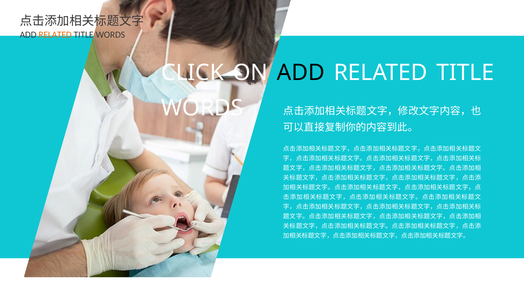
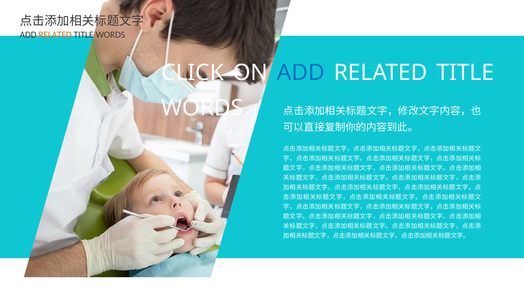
ADD at (301, 73) colour: black -> blue
